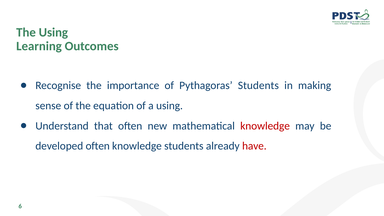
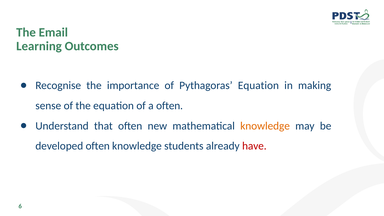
The Using: Using -> Email
Pythagoras Students: Students -> Equation
a using: using -> often
knowledge at (265, 126) colour: red -> orange
